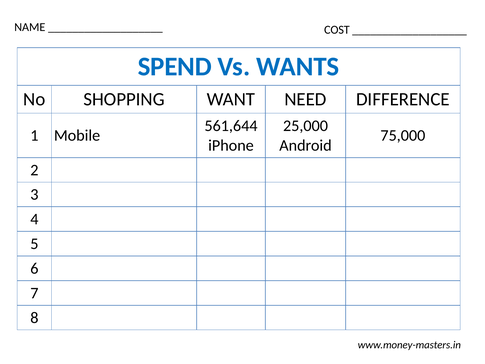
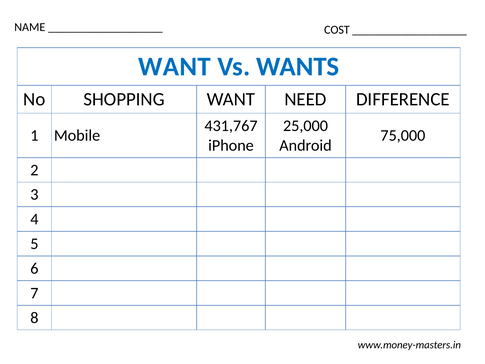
SPEND at (175, 67): SPEND -> WANT
561,644: 561,644 -> 431,767
